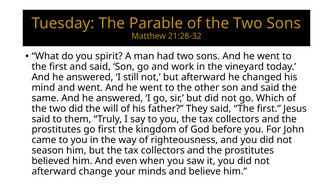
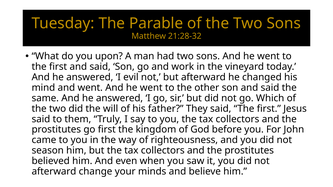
spirit: spirit -> upon
still: still -> evil
